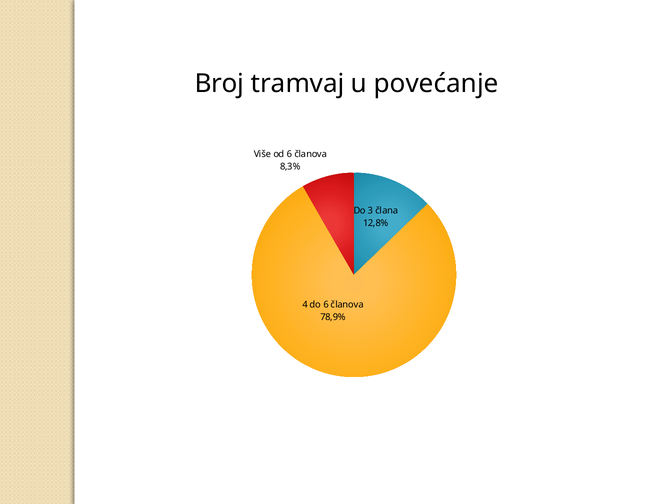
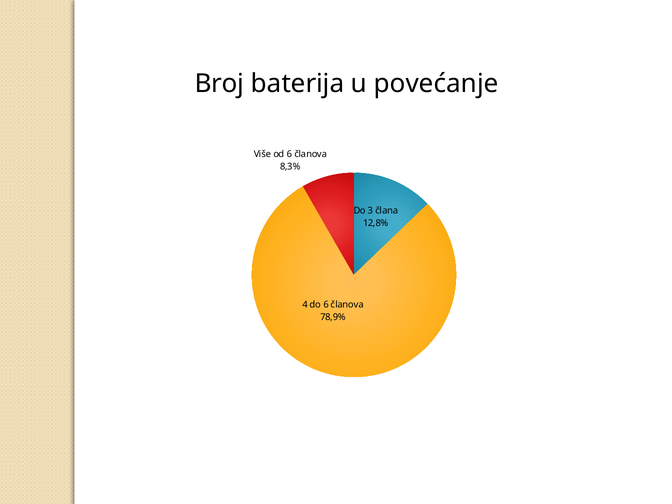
tramvaj: tramvaj -> baterija
